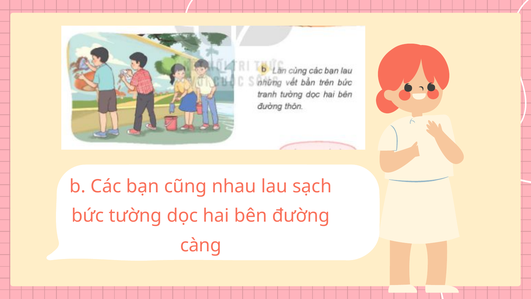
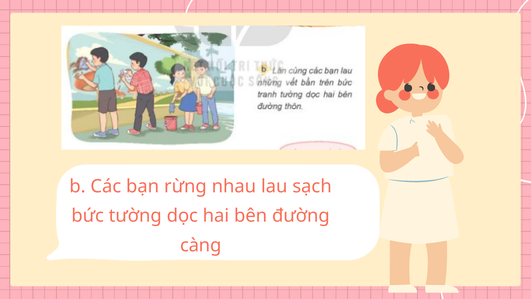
cũng: cũng -> rừng
